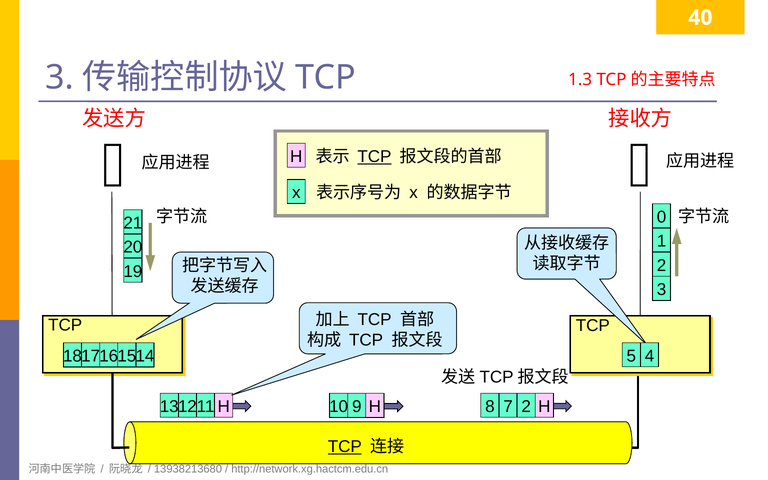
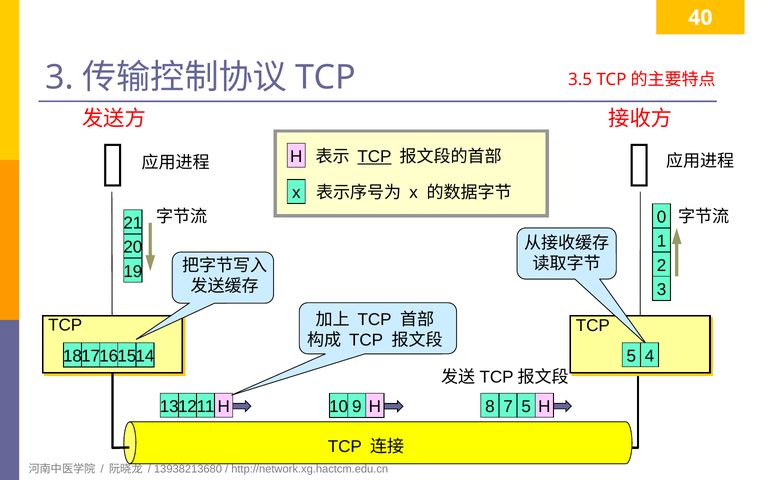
1.3: 1.3 -> 3.5
7 2: 2 -> 5
TCP at (345, 447) underline: present -> none
